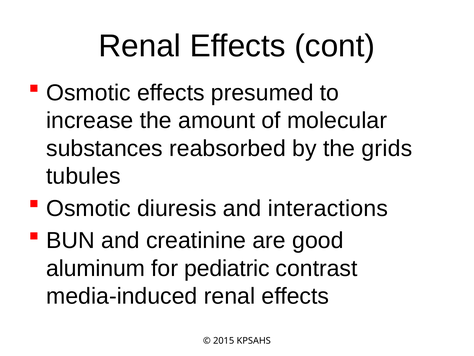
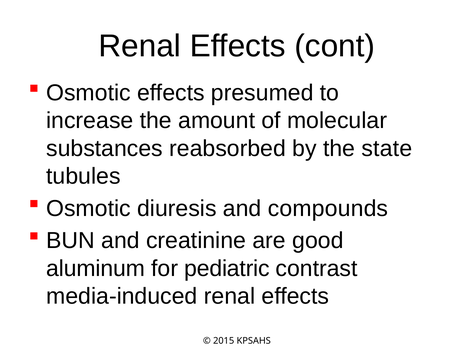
grids: grids -> state
interactions: interactions -> compounds
